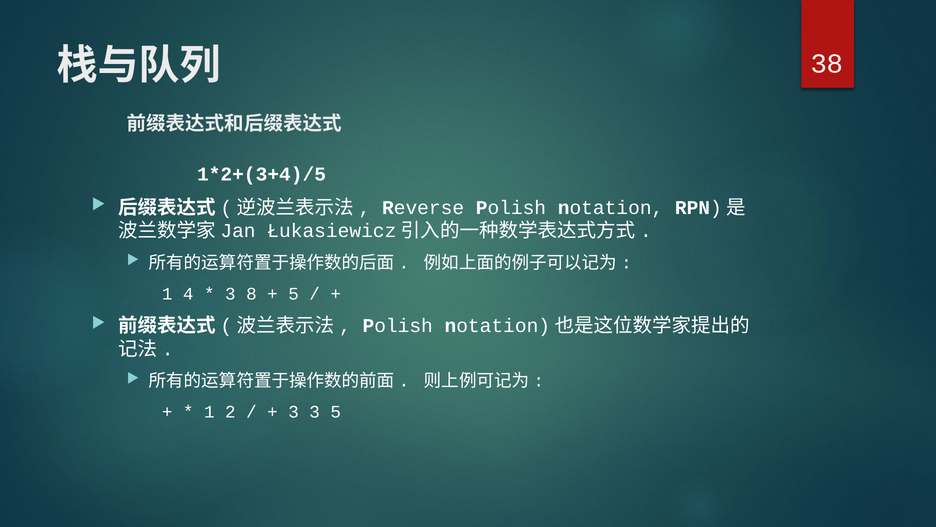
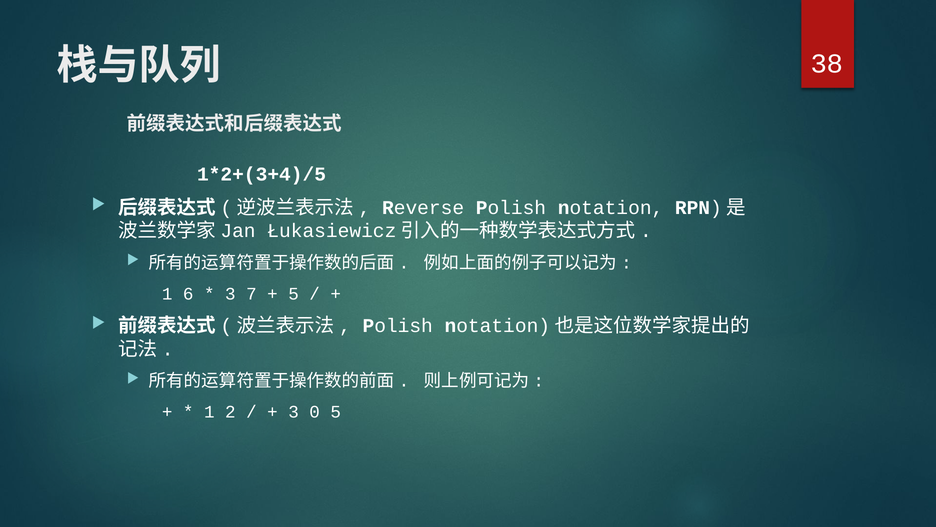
4: 4 -> 6
8: 8 -> 7
3 3: 3 -> 0
